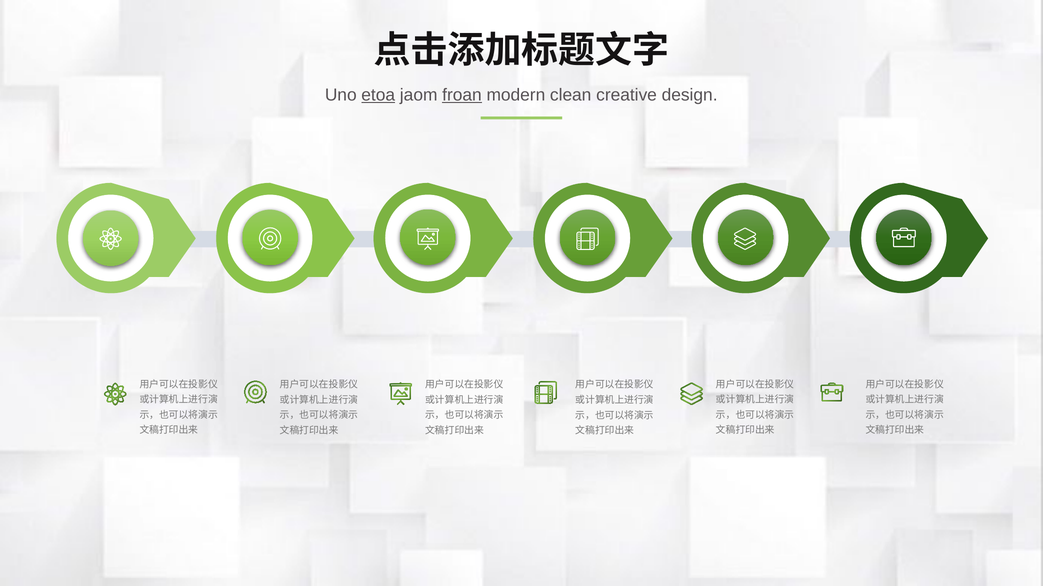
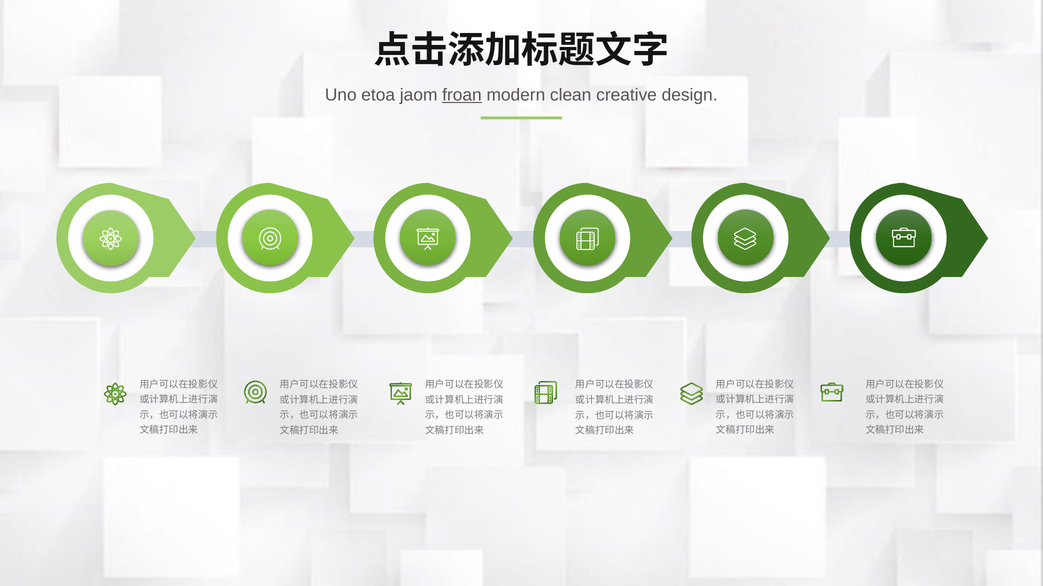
etoa underline: present -> none
